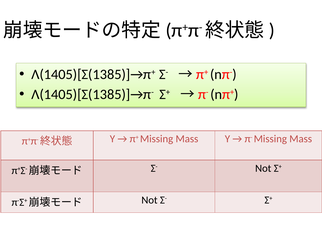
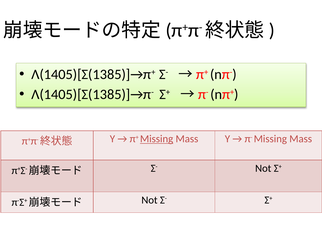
Missing at (157, 139) underline: none -> present
